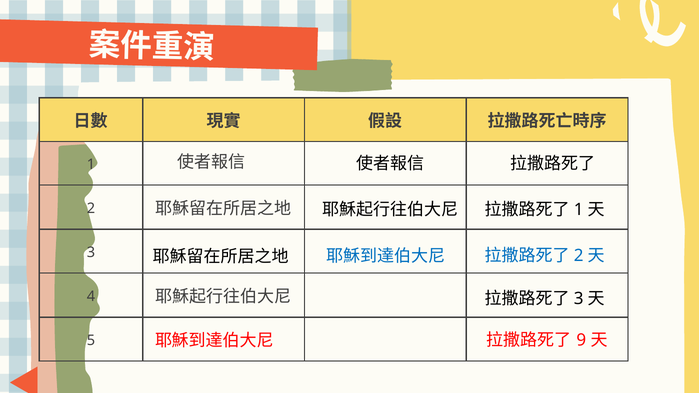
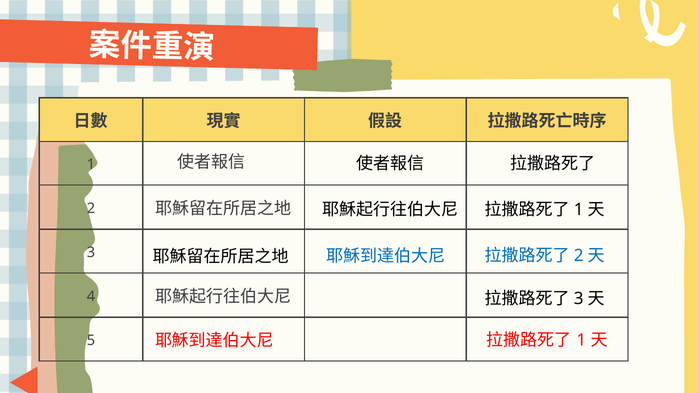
9 at (581, 341): 9 -> 1
